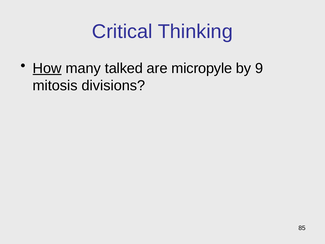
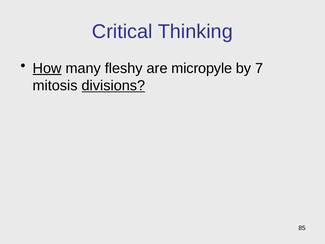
talked: talked -> fleshy
9: 9 -> 7
divisions underline: none -> present
